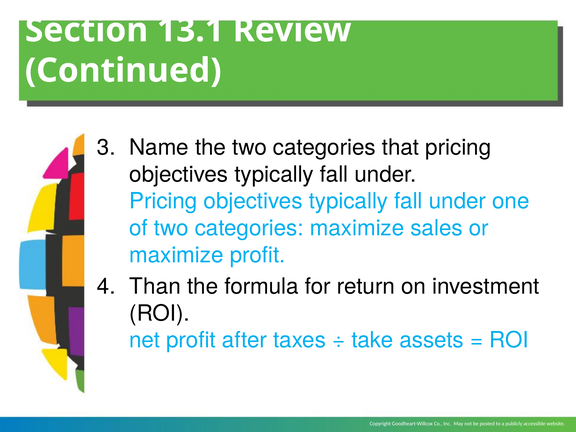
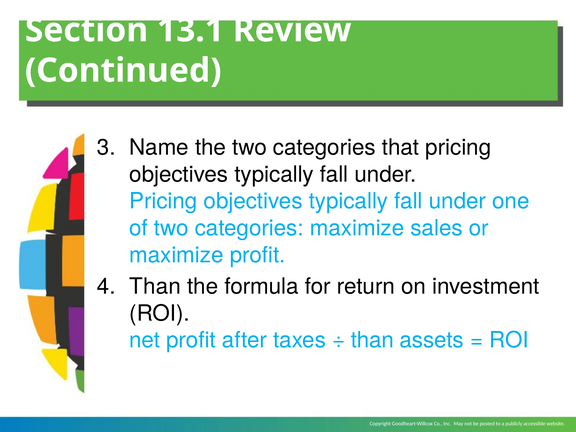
take at (372, 340): take -> than
